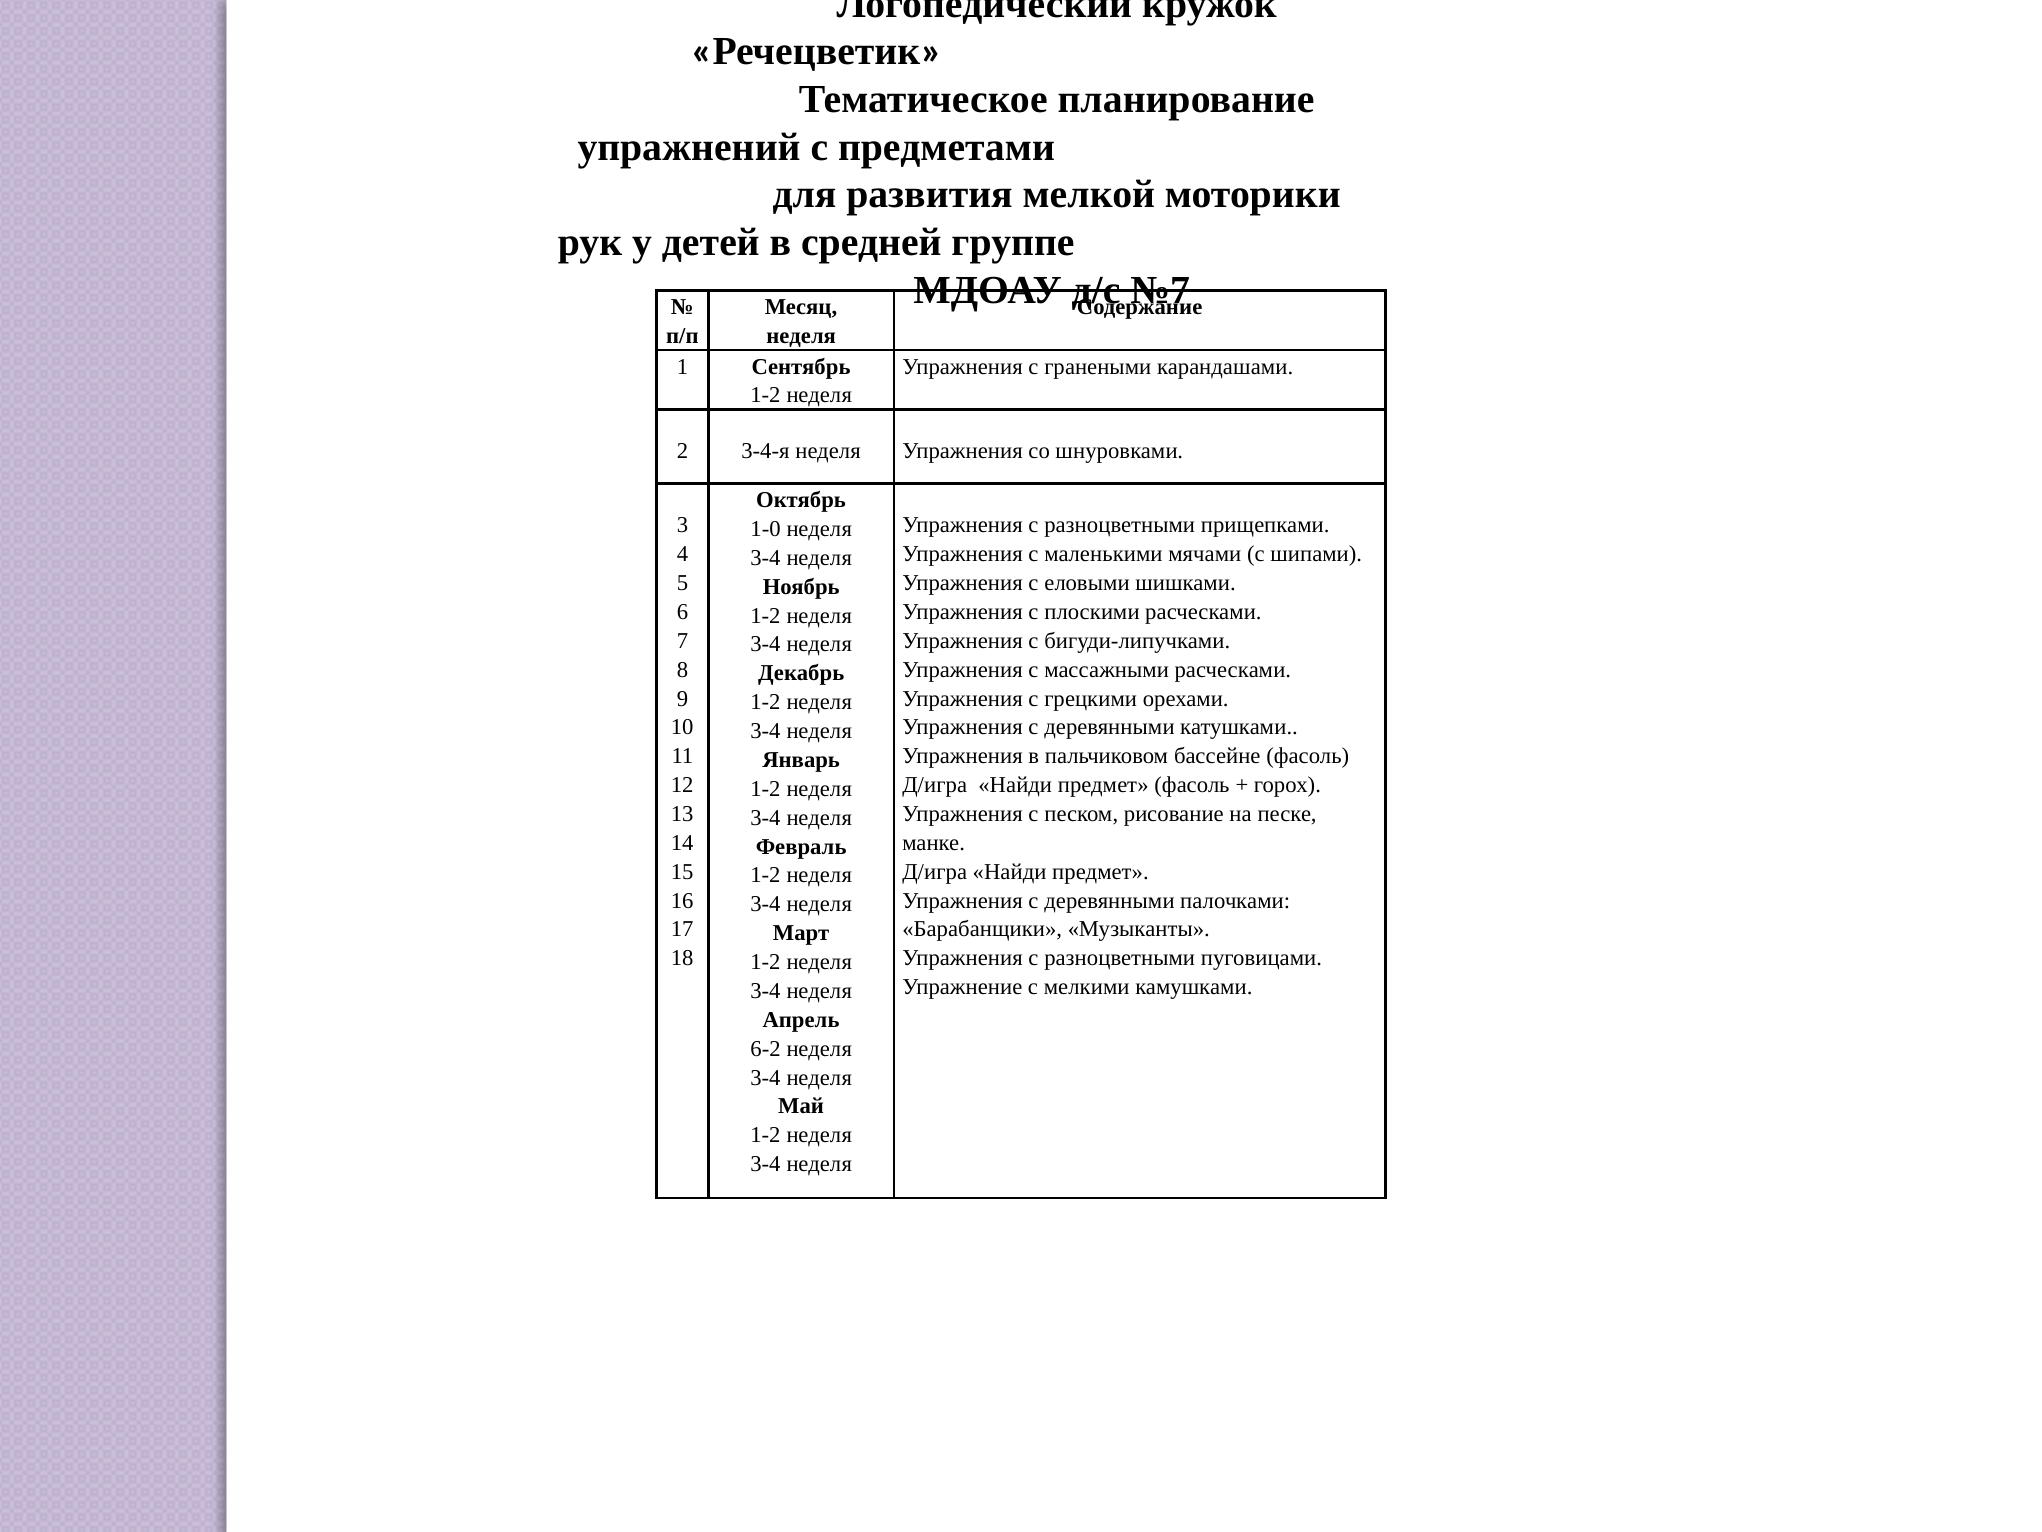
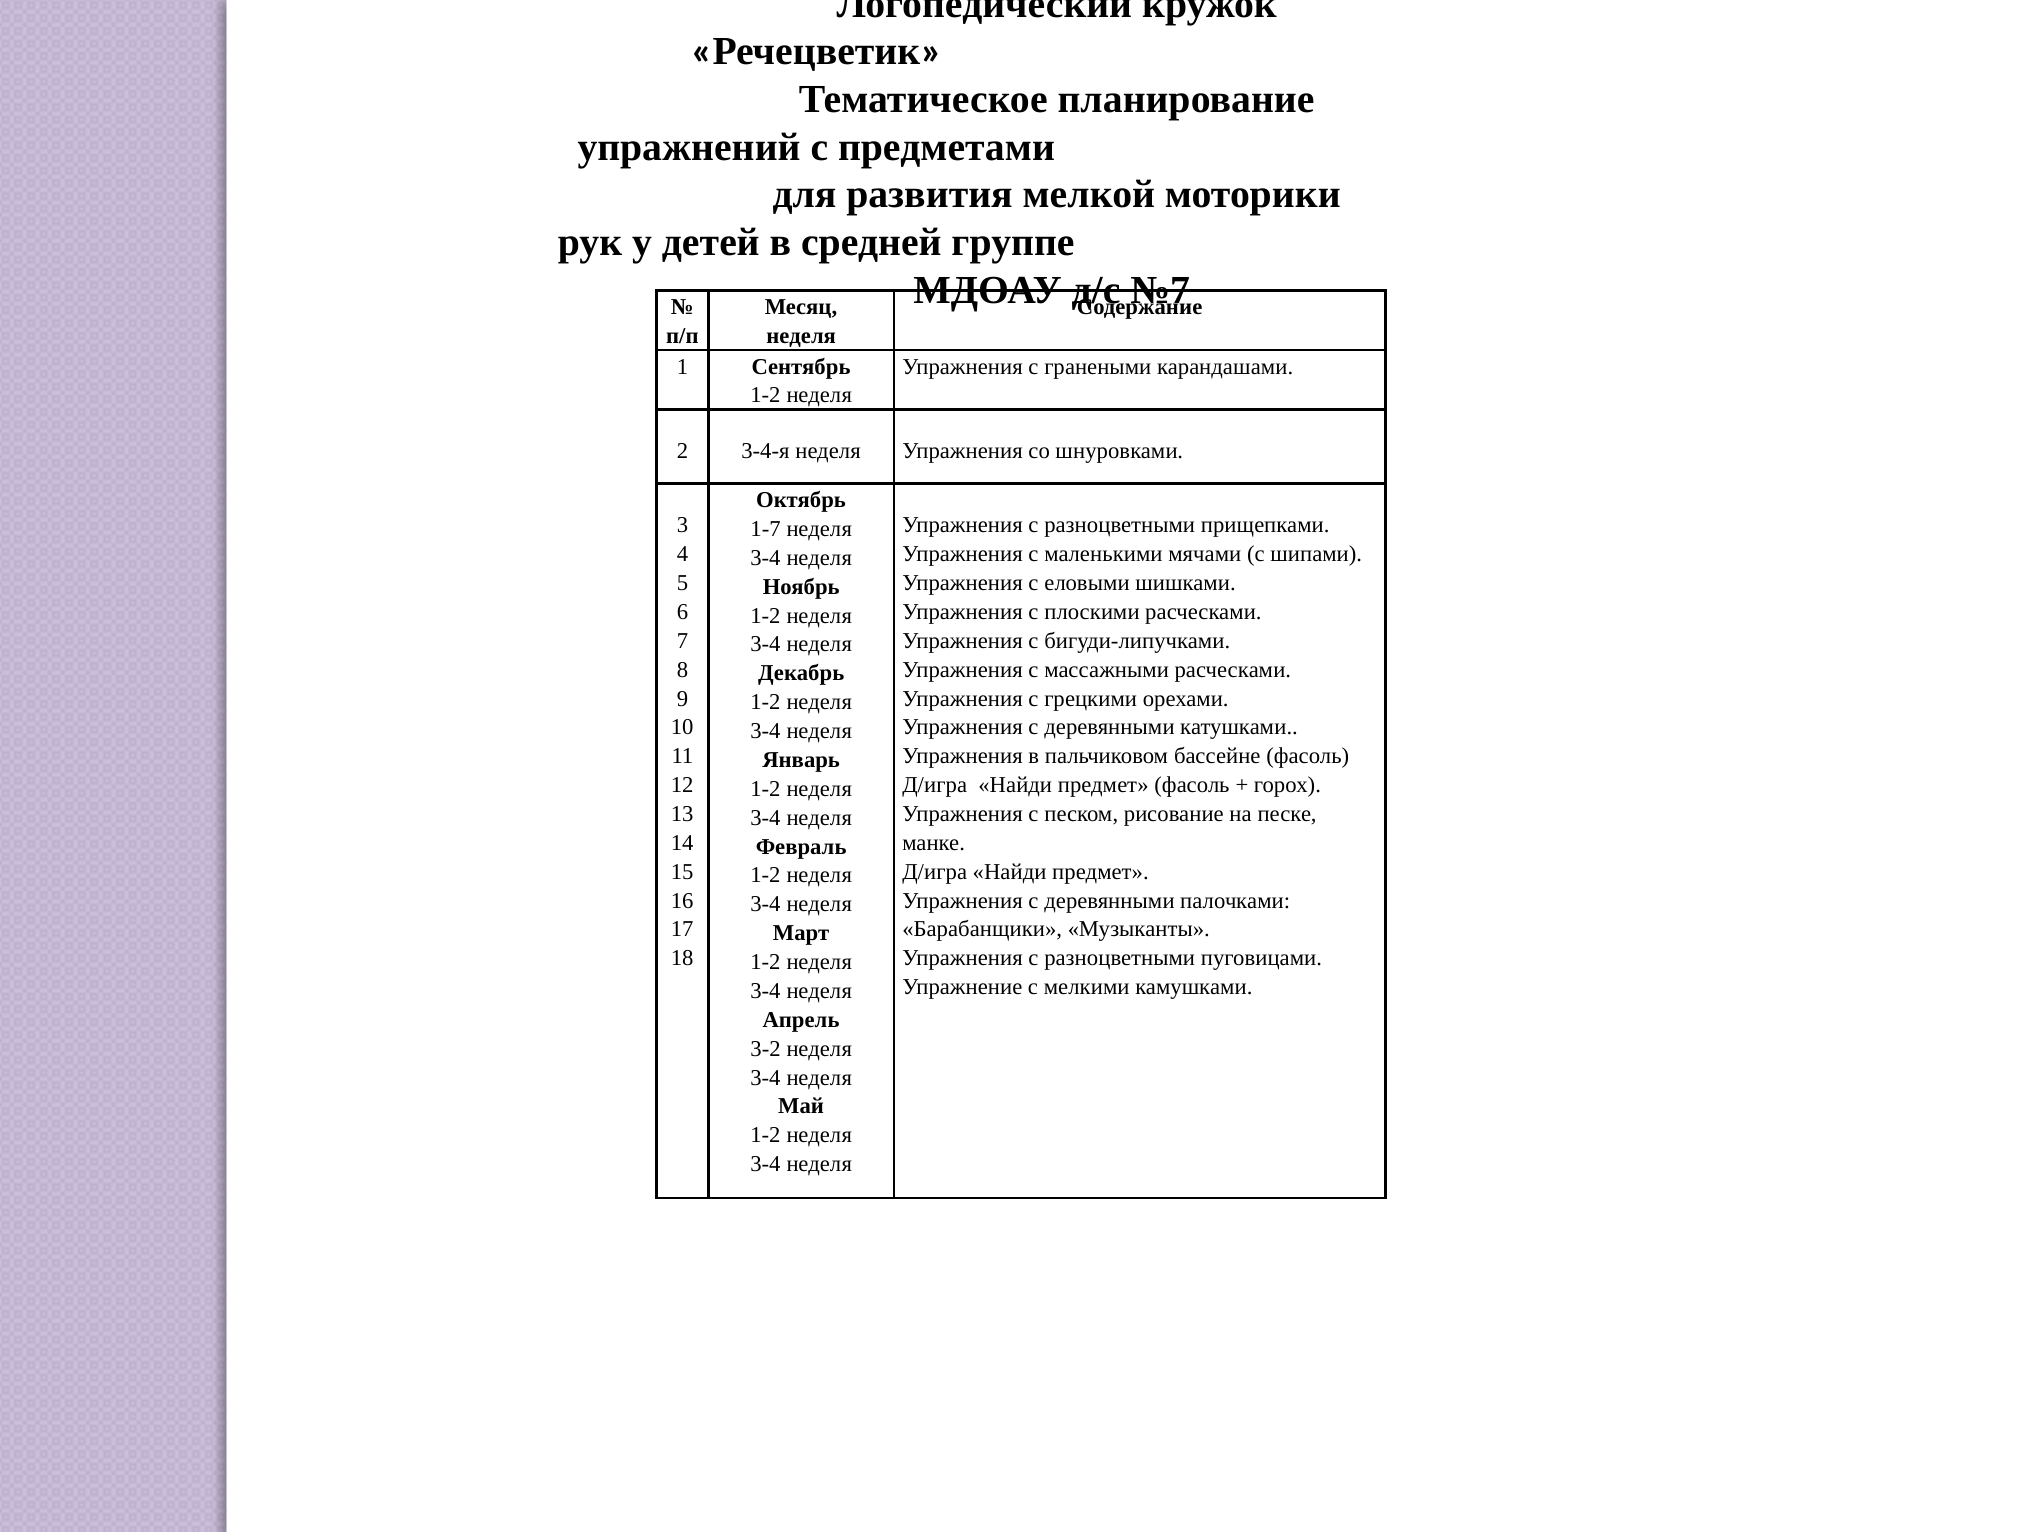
1-0: 1-0 -> 1-7
6-2: 6-2 -> 3-2
